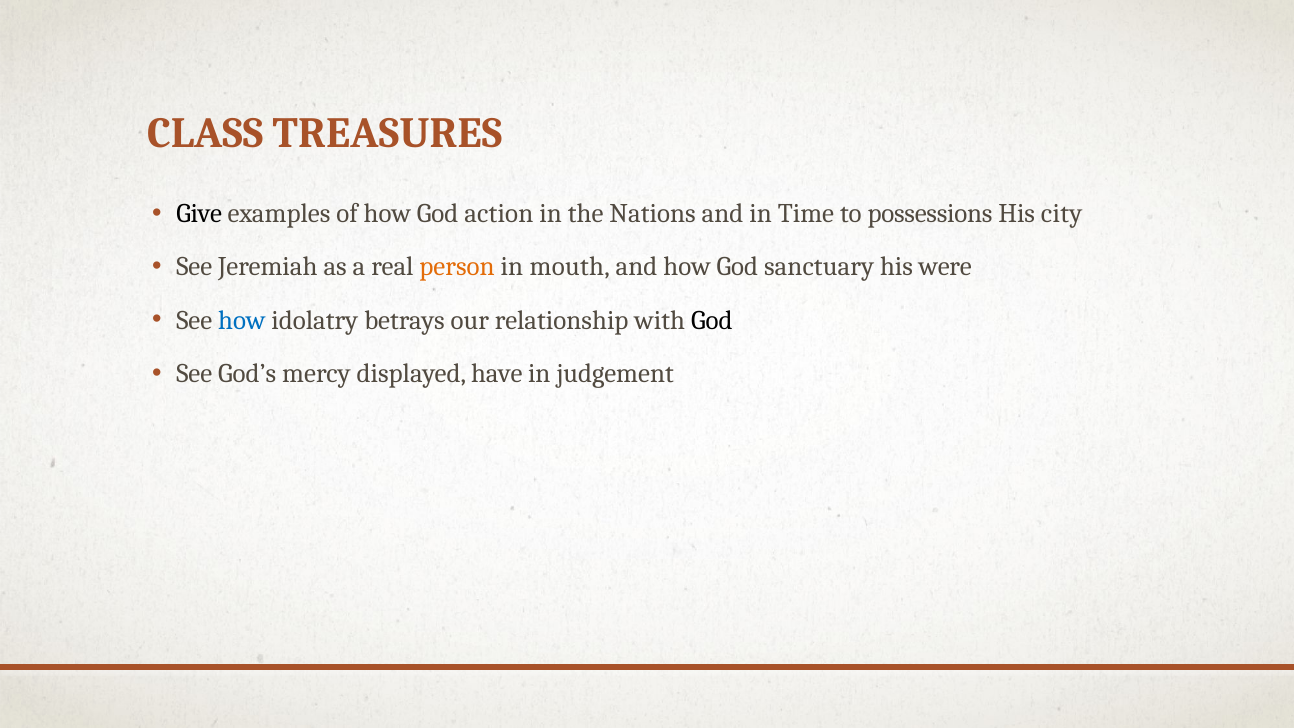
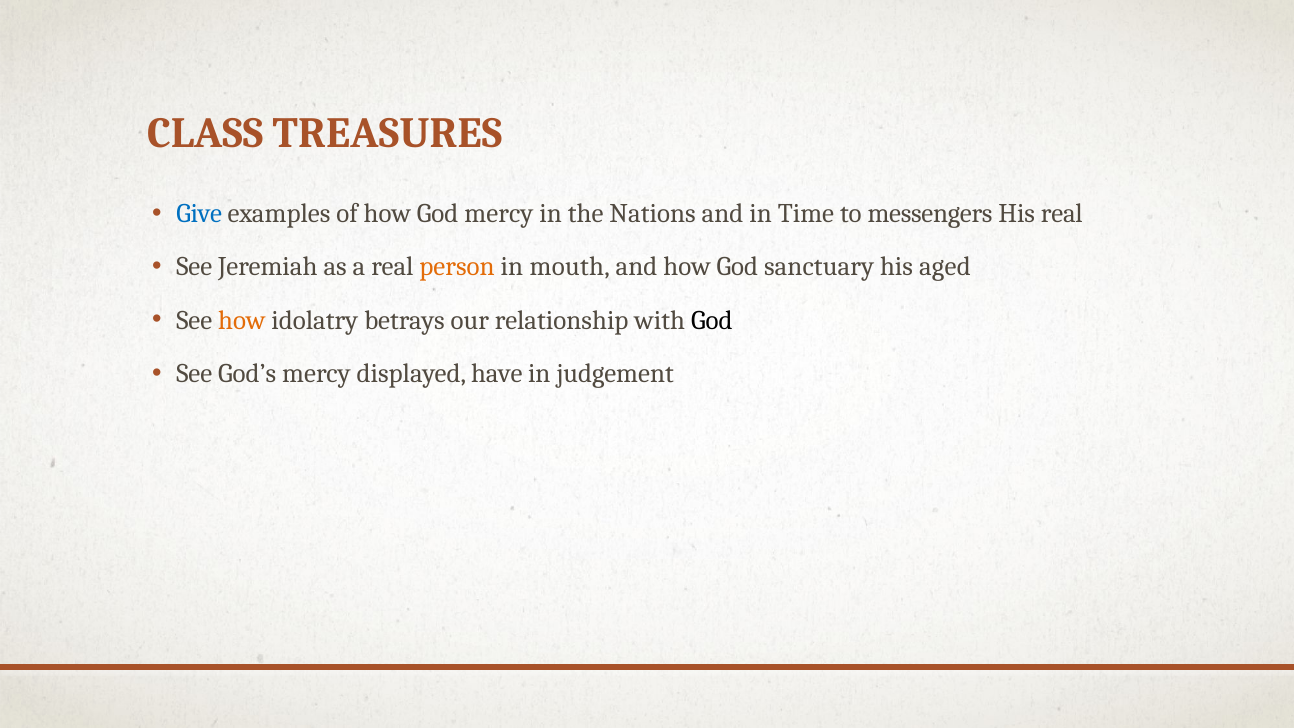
Give colour: black -> blue
God action: action -> mercy
possessions: possessions -> messengers
His city: city -> real
were: were -> aged
how at (242, 320) colour: blue -> orange
